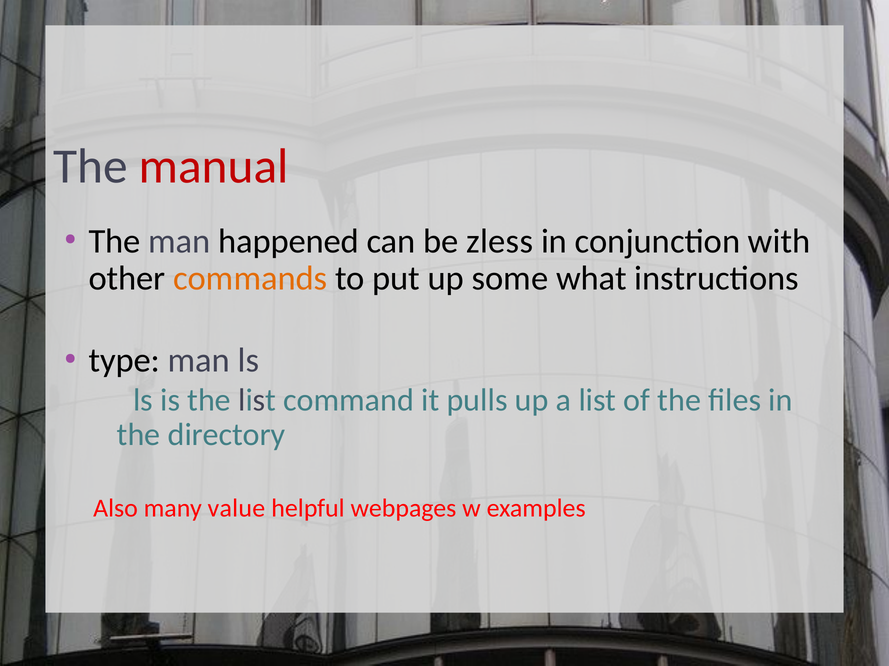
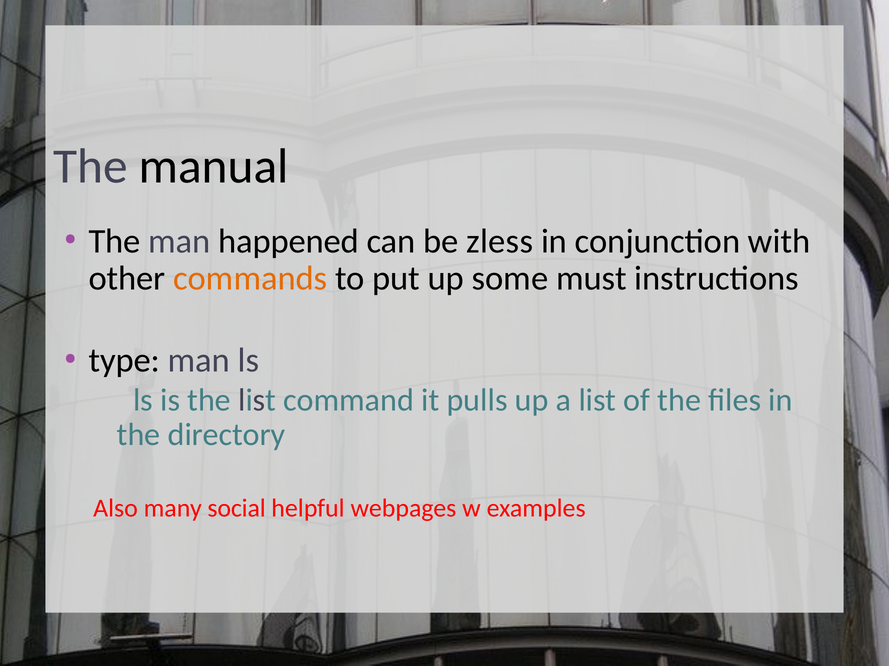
manual colour: red -> black
what: what -> must
value: value -> social
